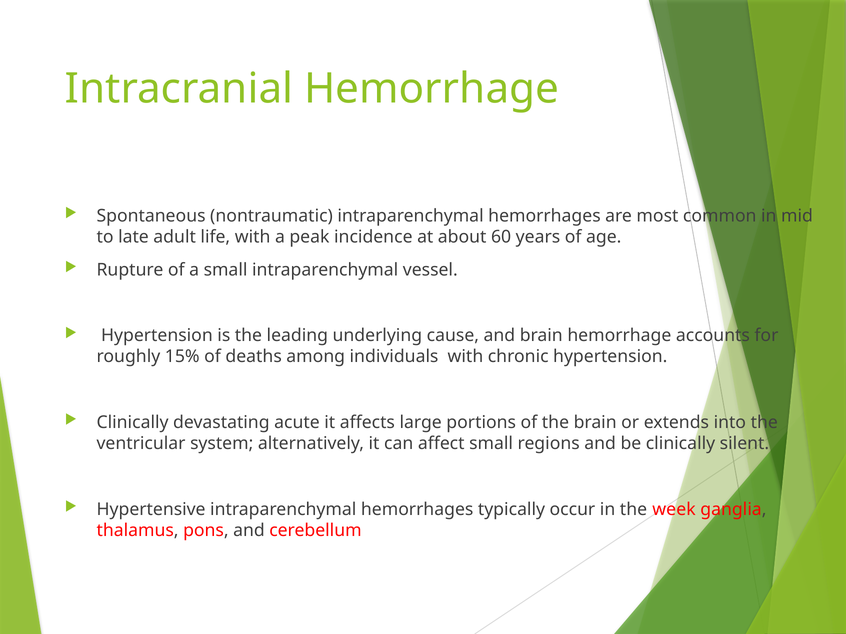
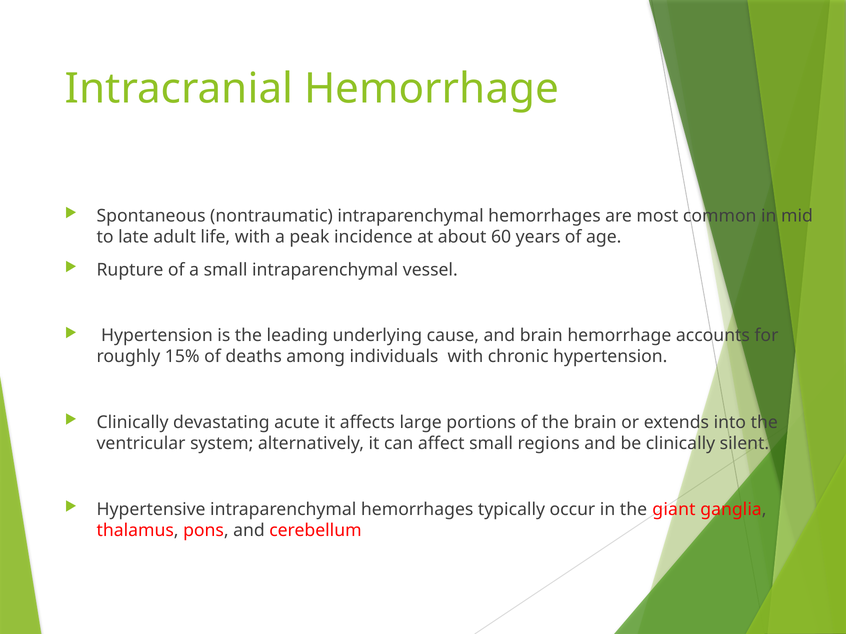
week: week -> giant
